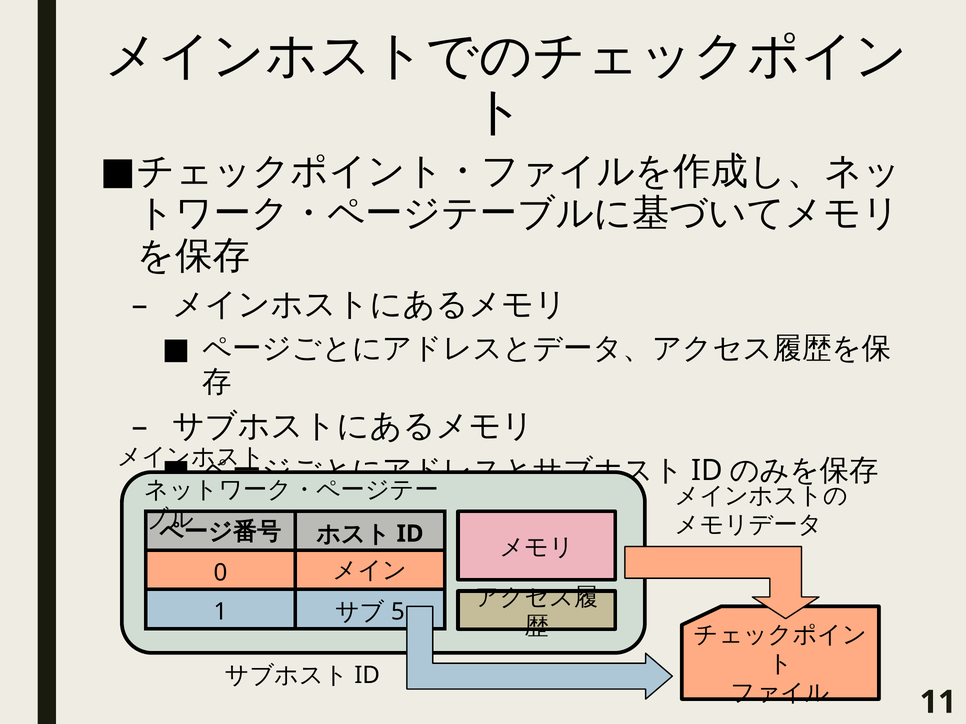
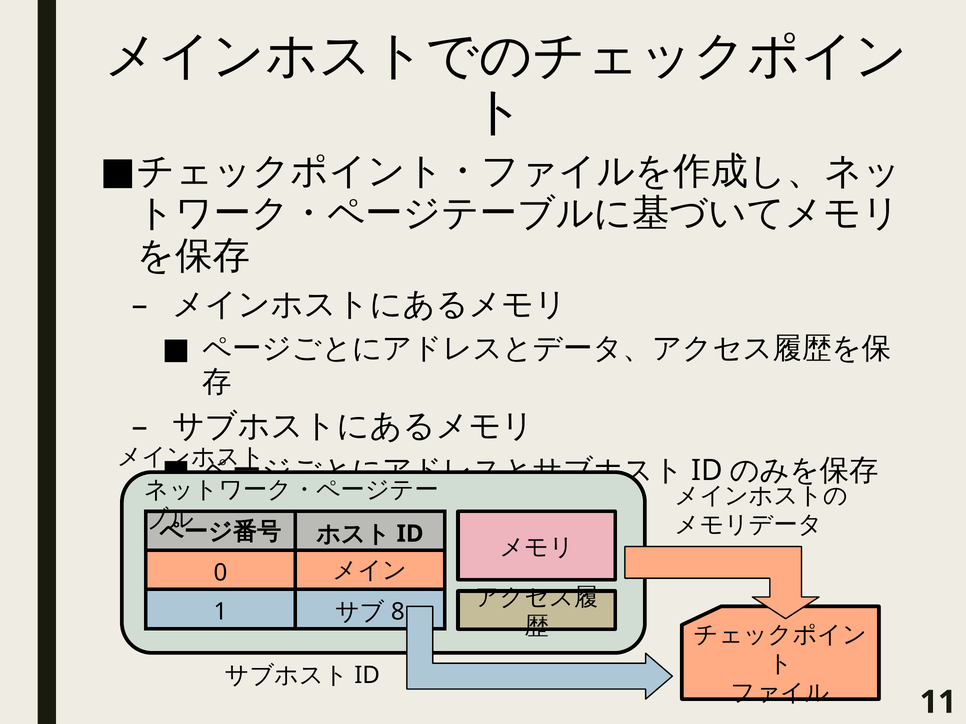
5: 5 -> 8
